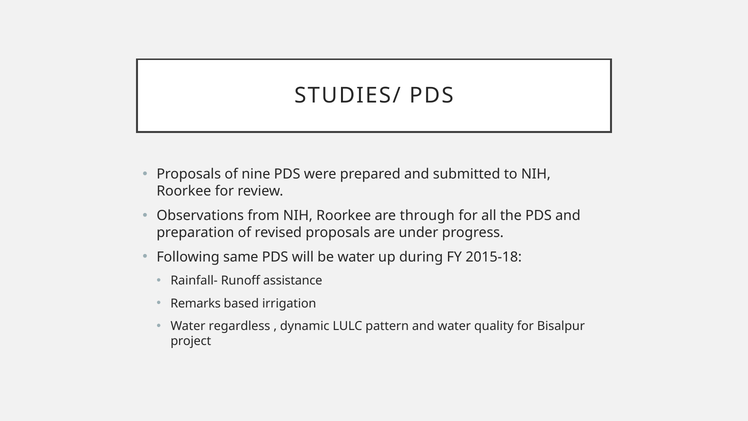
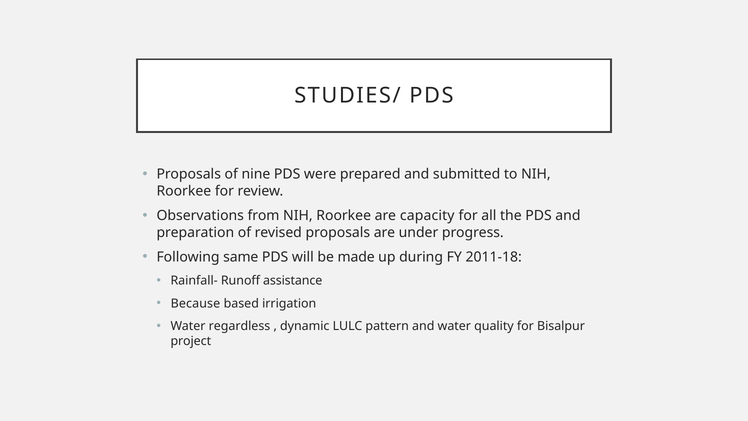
through: through -> capacity
be water: water -> made
2015-18: 2015-18 -> 2011-18
Remarks: Remarks -> Because
